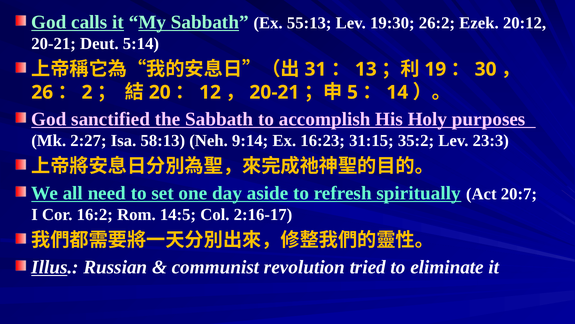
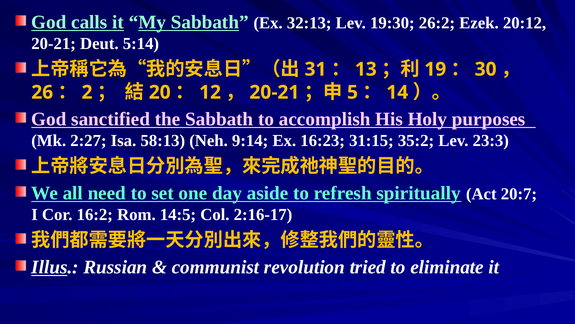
55:13: 55:13 -> 32:13
